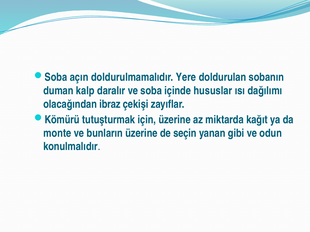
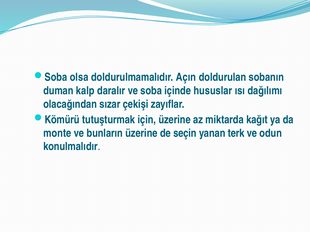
açın: açın -> olsa
Yere: Yere -> Açın
ibraz: ibraz -> sızar
gibi: gibi -> terk
